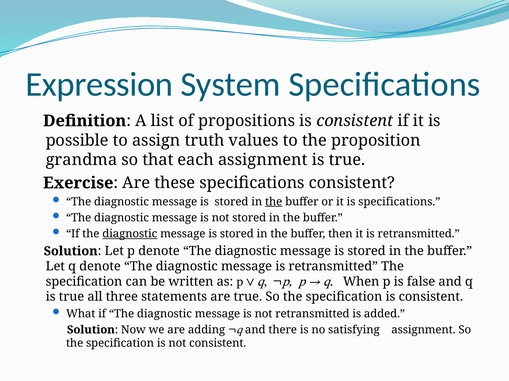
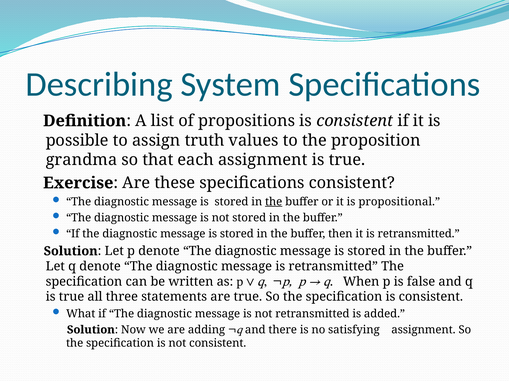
Expression: Expression -> Describing
is specifications: specifications -> propositional
diagnostic at (130, 234) underline: present -> none
